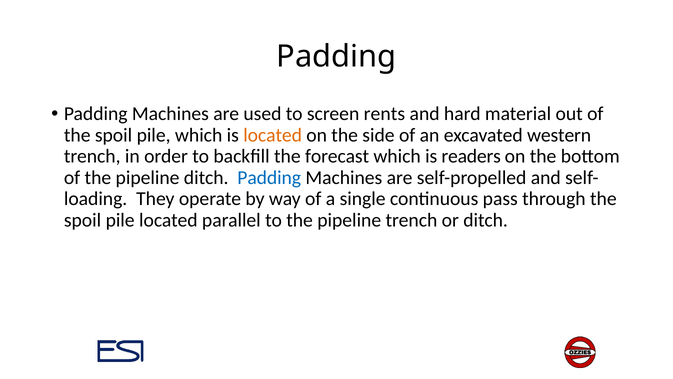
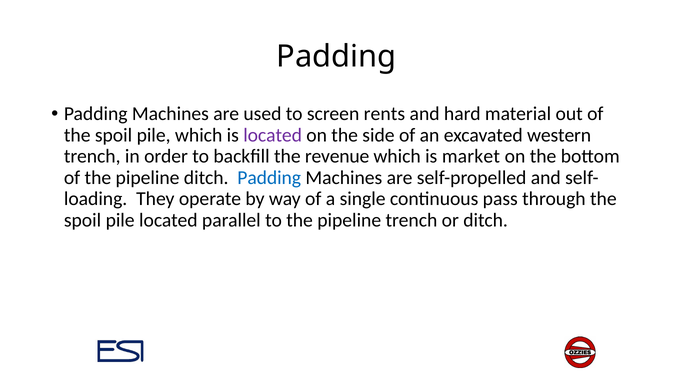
located at (273, 135) colour: orange -> purple
forecast: forecast -> revenue
readers: readers -> market
